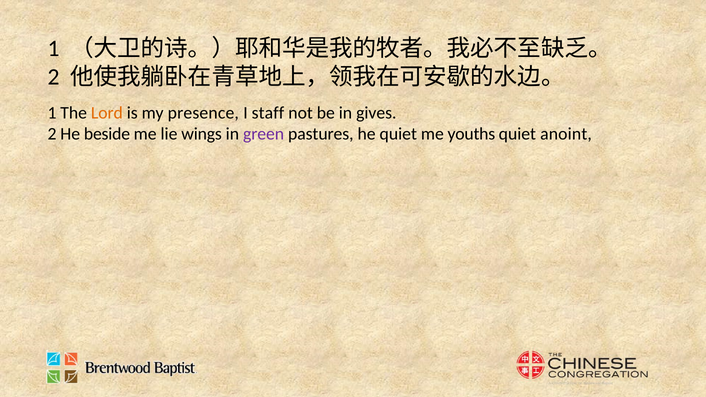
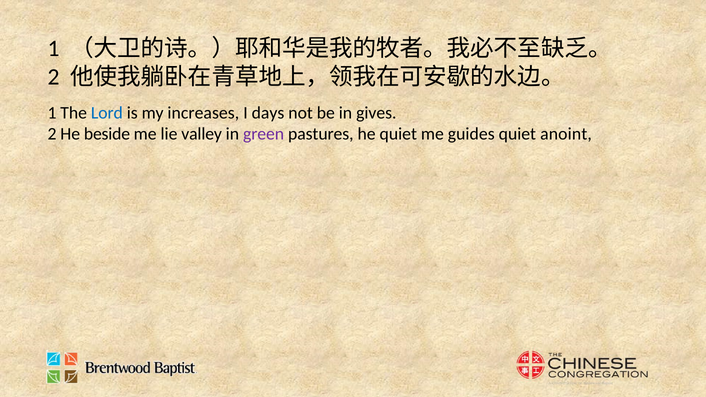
Lord colour: orange -> blue
presence: presence -> increases
staff: staff -> days
wings: wings -> valley
youths: youths -> guides
